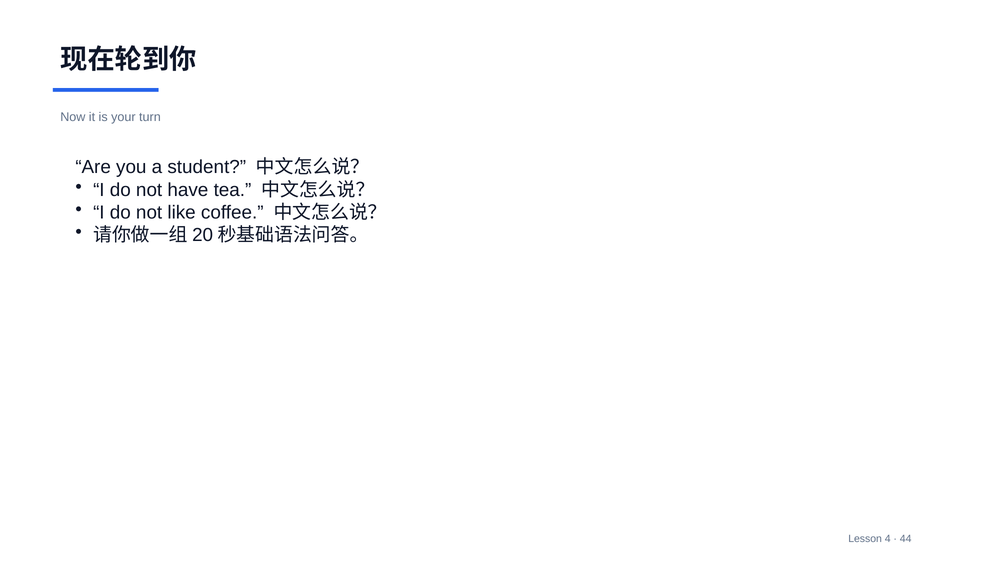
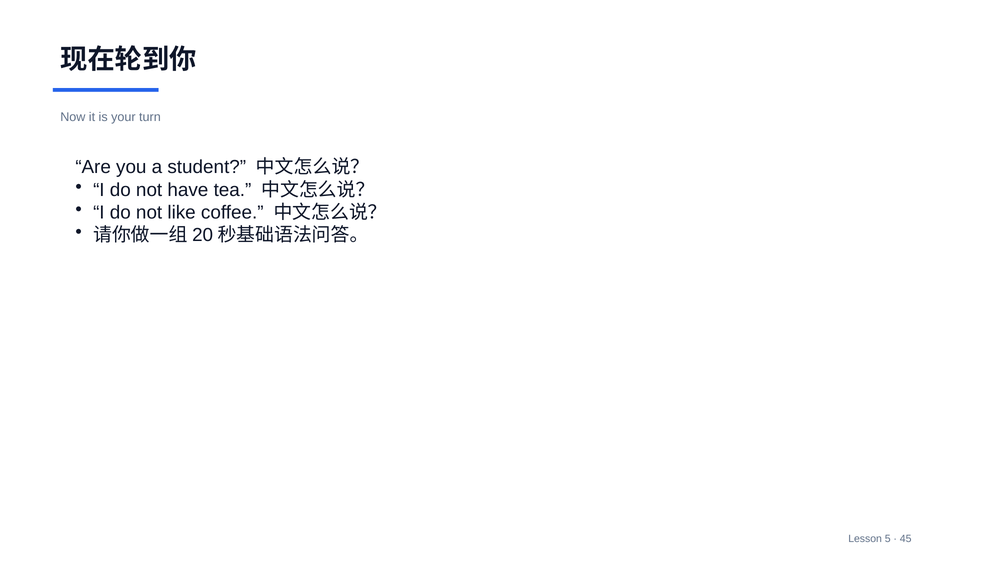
4: 4 -> 5
44: 44 -> 45
